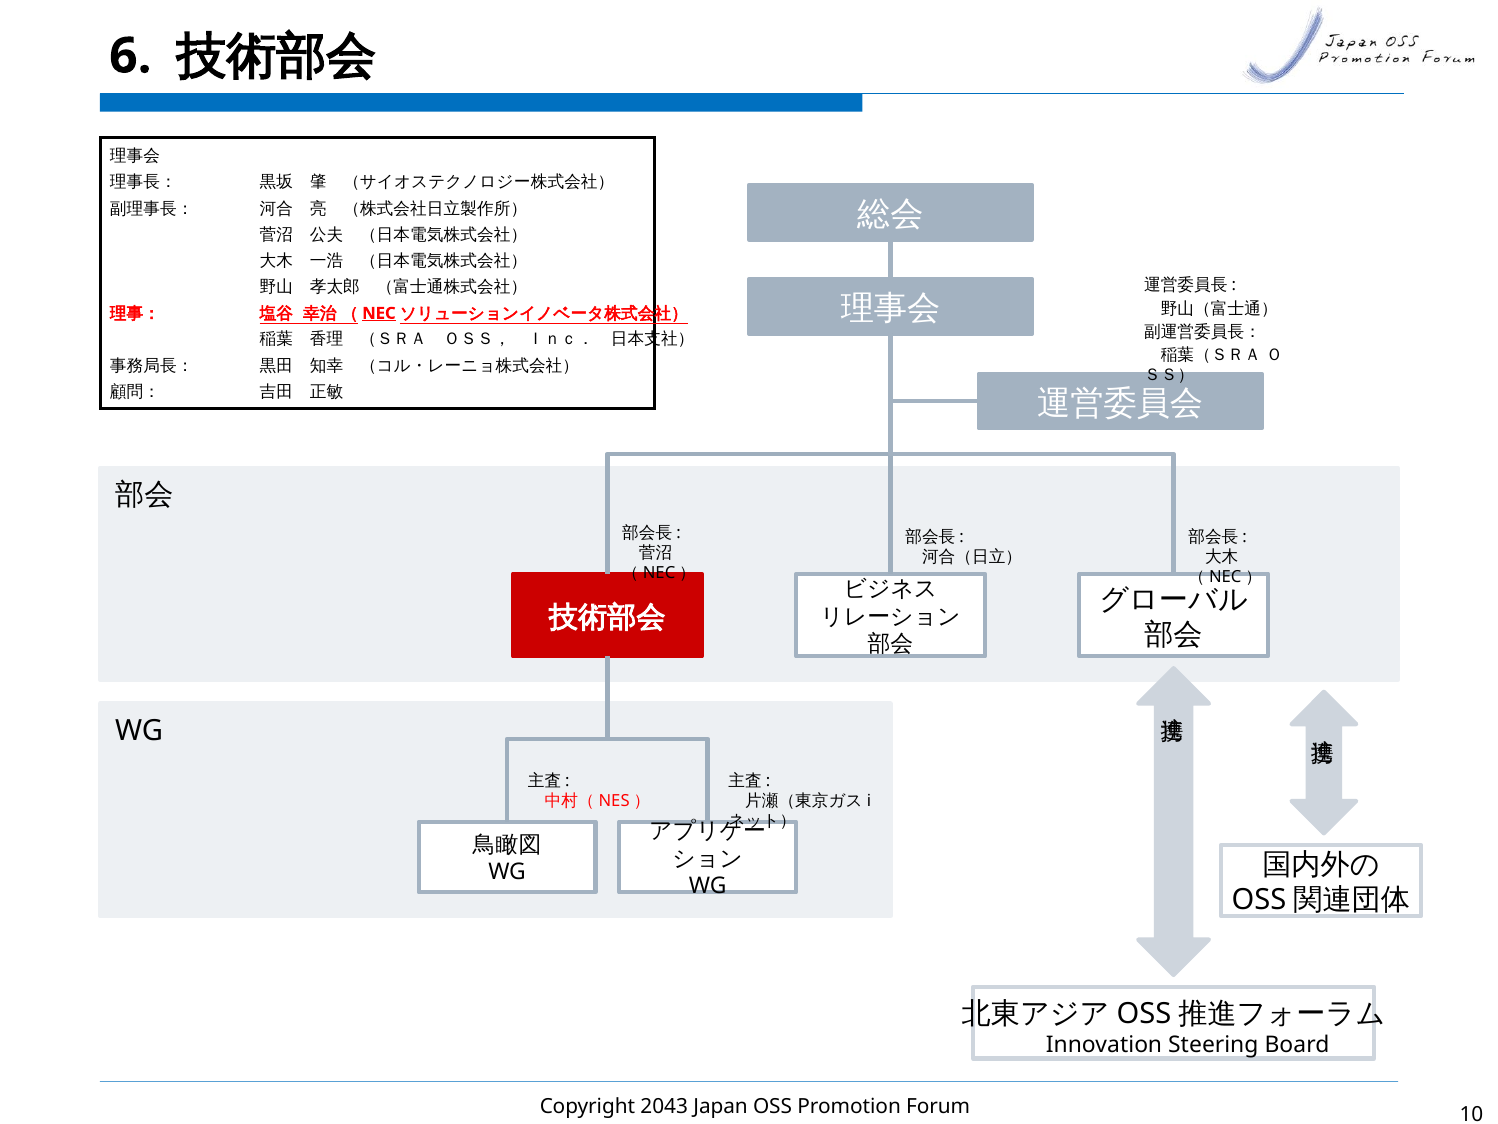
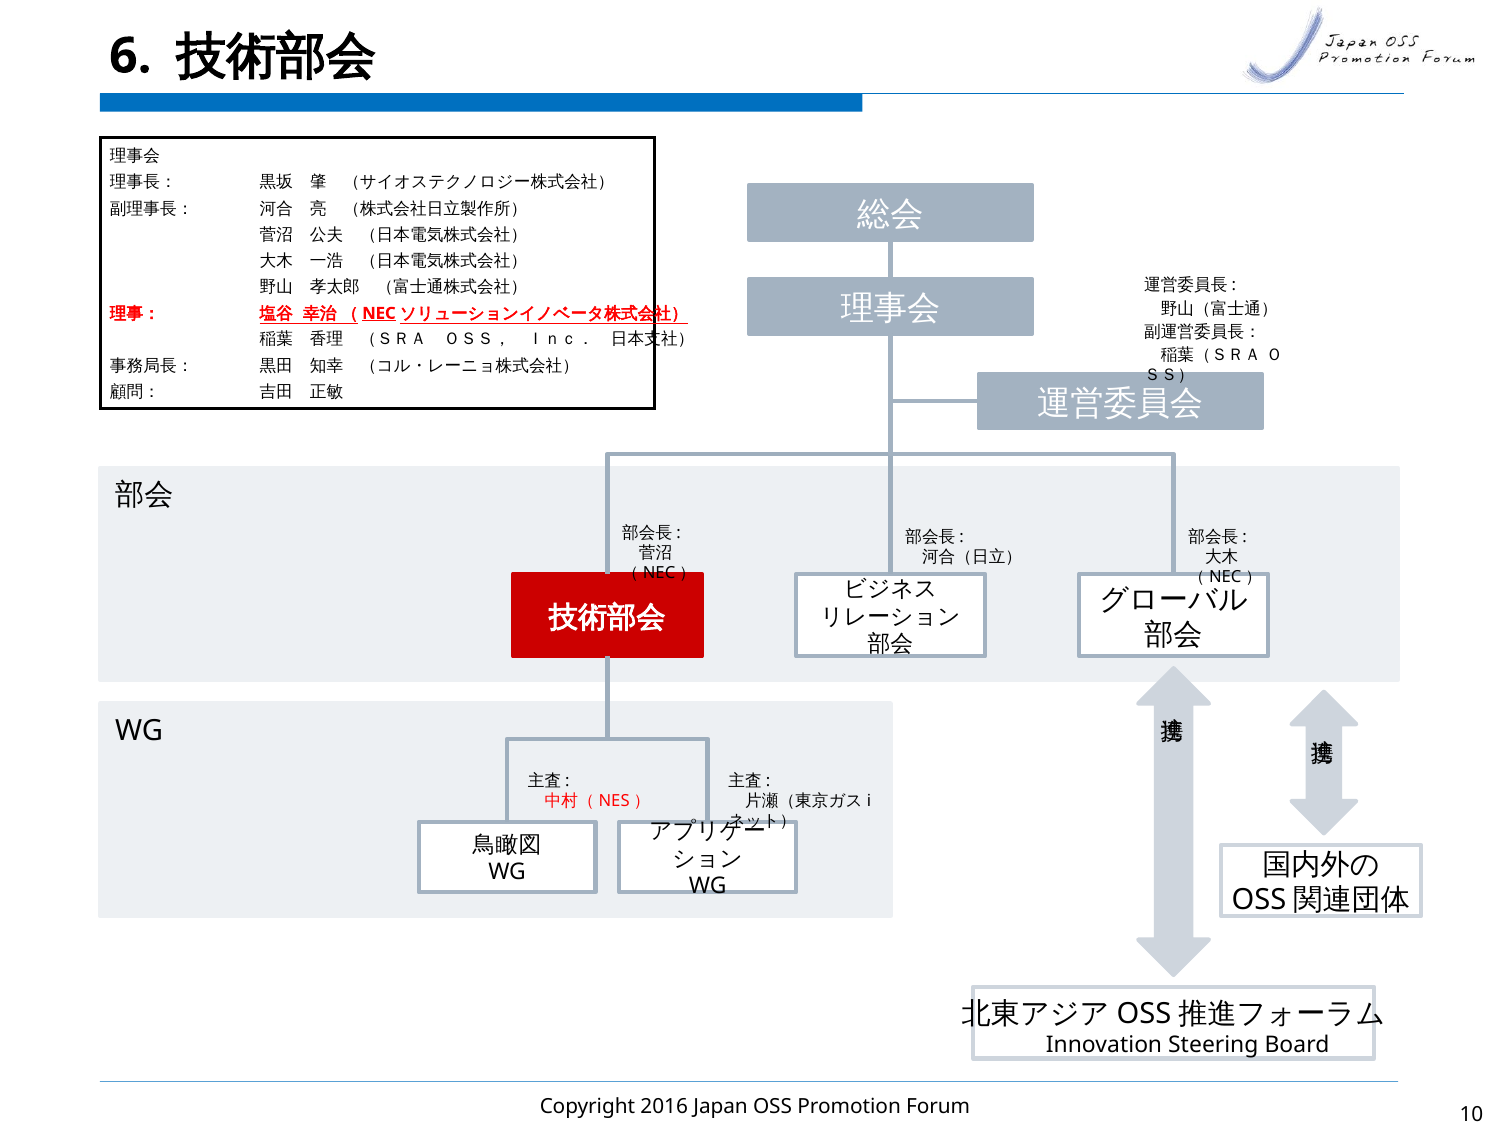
2043: 2043 -> 2016
